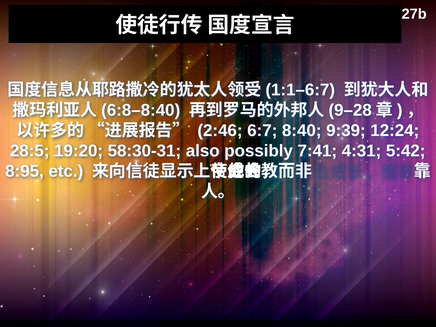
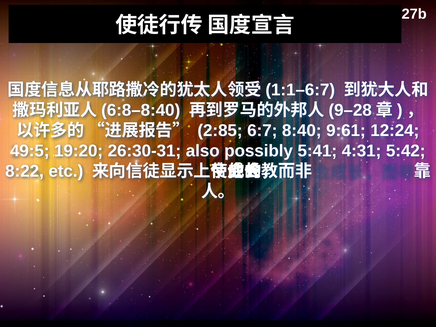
2:46: 2:46 -> 2:85
9:39: 9:39 -> 9:61
28:5: 28:5 -> 49:5
58:30-31: 58:30-31 -> 26:30-31
7:41: 7:41 -> 5:41
8:95: 8:95 -> 8:22
